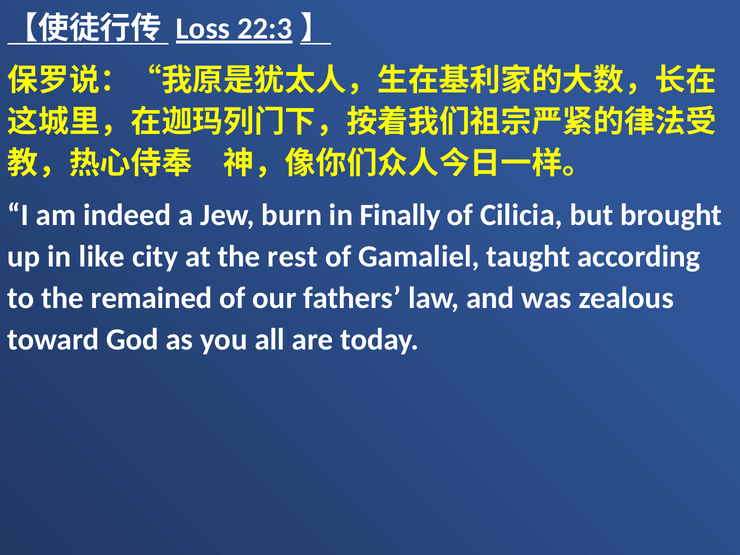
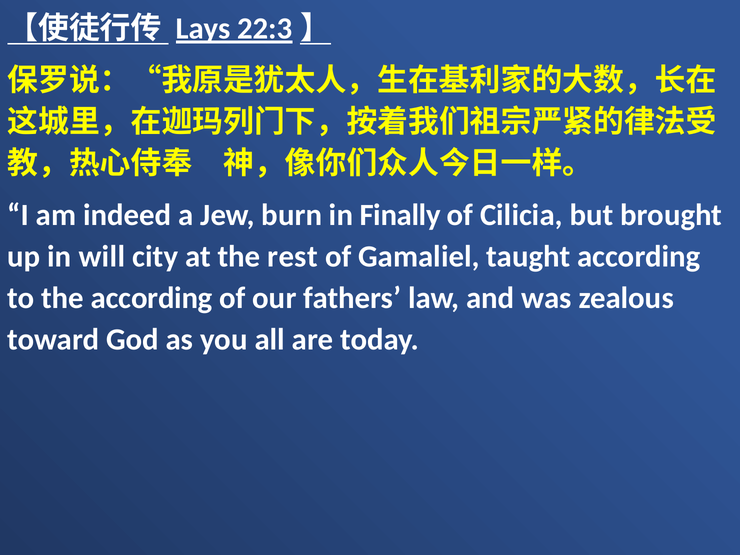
Loss: Loss -> Lays
like: like -> will
the remained: remained -> according
